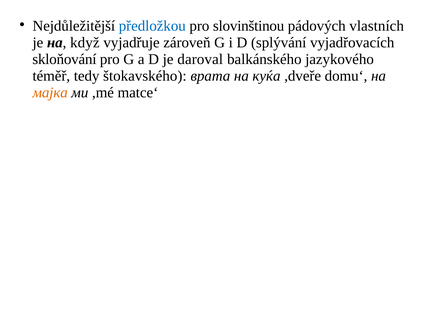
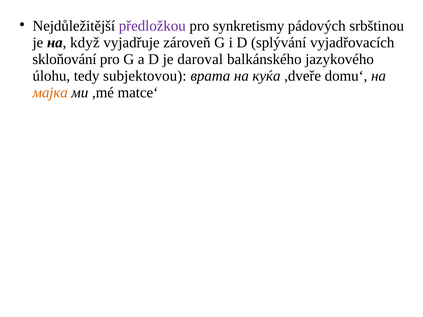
předložkou colour: blue -> purple
slovinštinou: slovinštinou -> synkretismy
vlastních: vlastních -> srbštinou
téměř: téměř -> úlohu
štokavského: štokavského -> subjektovou
